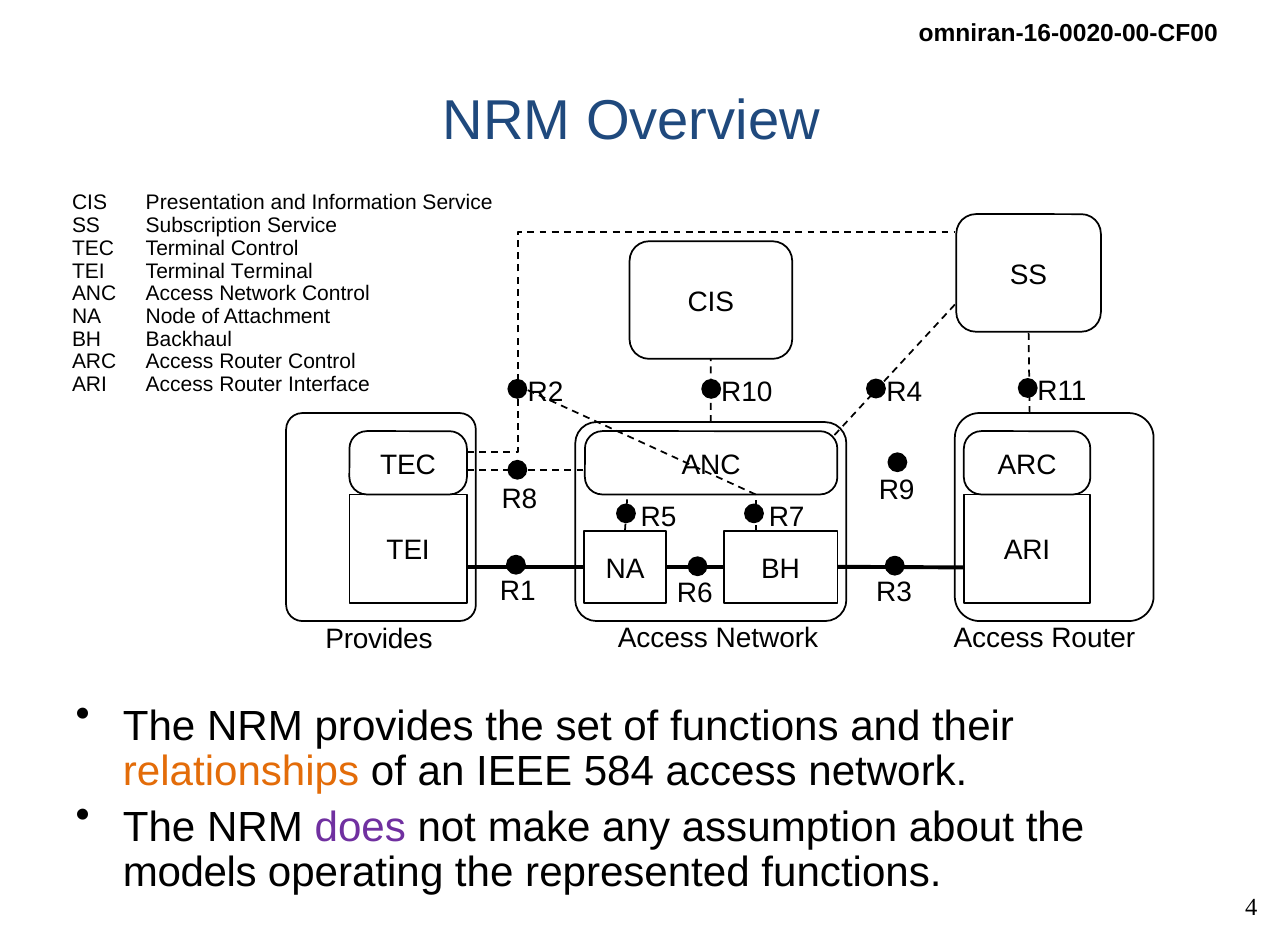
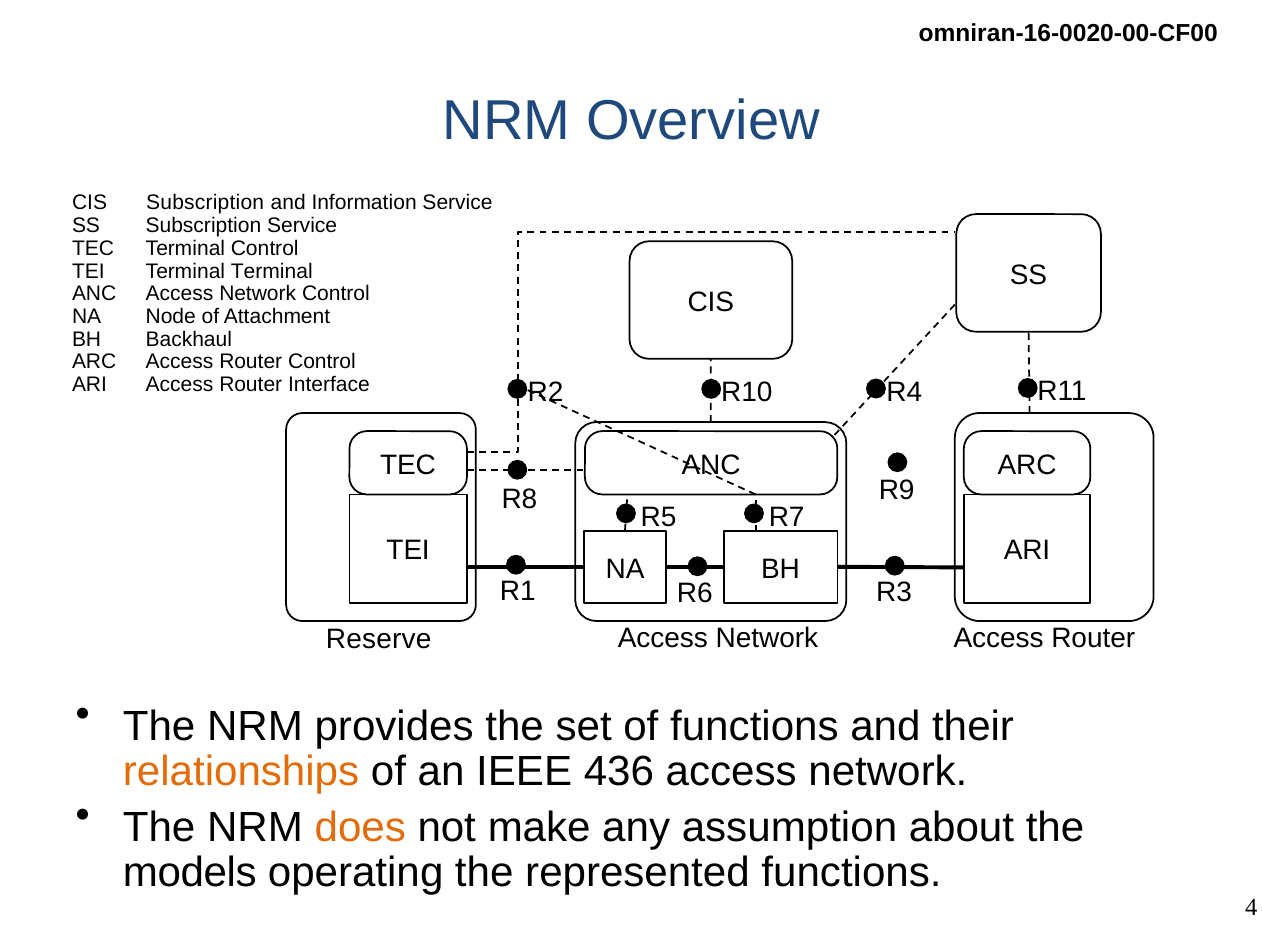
CIS Presentation: Presentation -> Subscription
Provides at (379, 639): Provides -> Reserve
584: 584 -> 436
does colour: purple -> orange
